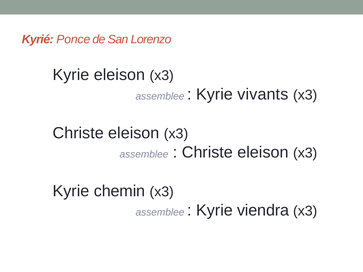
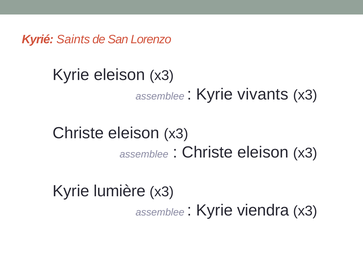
Ponce: Ponce -> Saints
chemin: chemin -> lumière
